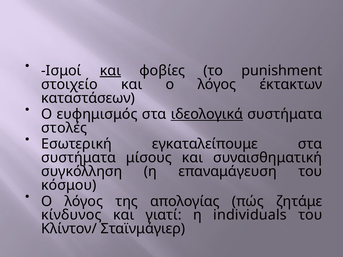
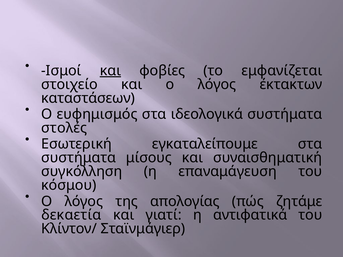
punishment: punishment -> εμφανίζεται
ιδεολογικά underline: present -> none
κίνδυνος: κίνδυνος -> δεκαετία
individuals: individuals -> αντιφατικά
